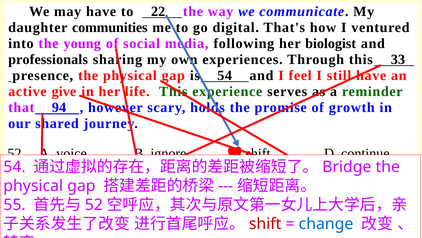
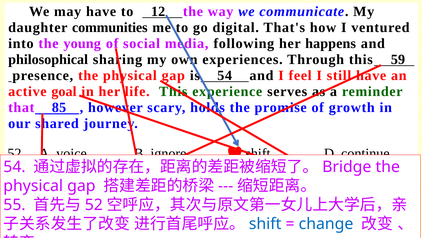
22: 22 -> 12
biologist: biologist -> happens
professionals: professionals -> philosophical
33: 33 -> 59
give: give -> goal
94: 94 -> 85
shift at (265, 223) colour: red -> blue
